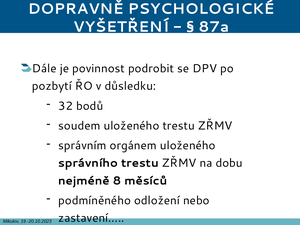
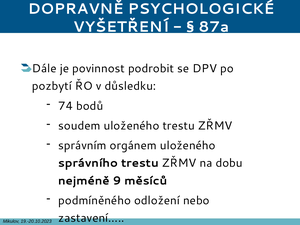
32: 32 -> 74
8: 8 -> 9
